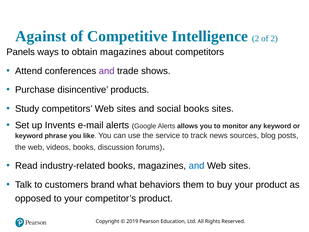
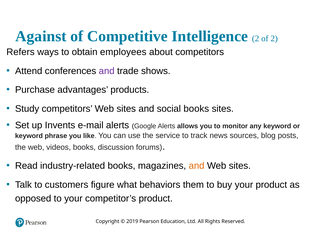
Panels: Panels -> Refers
obtain magazines: magazines -> employees
disincentive: disincentive -> advantages
and at (197, 166) colour: blue -> orange
brand: brand -> figure
